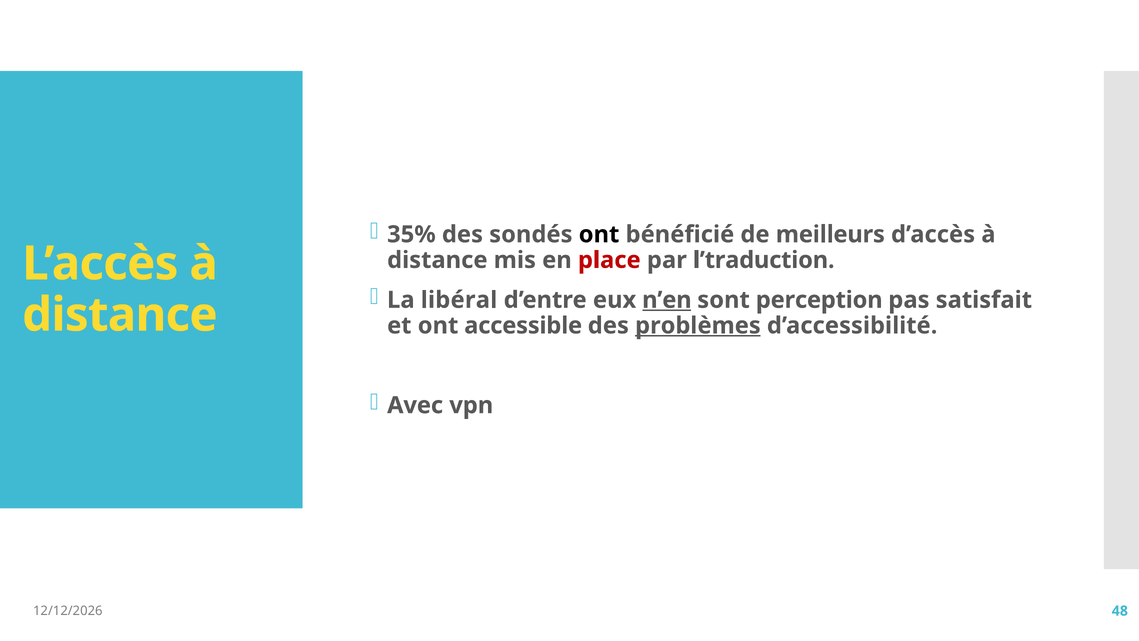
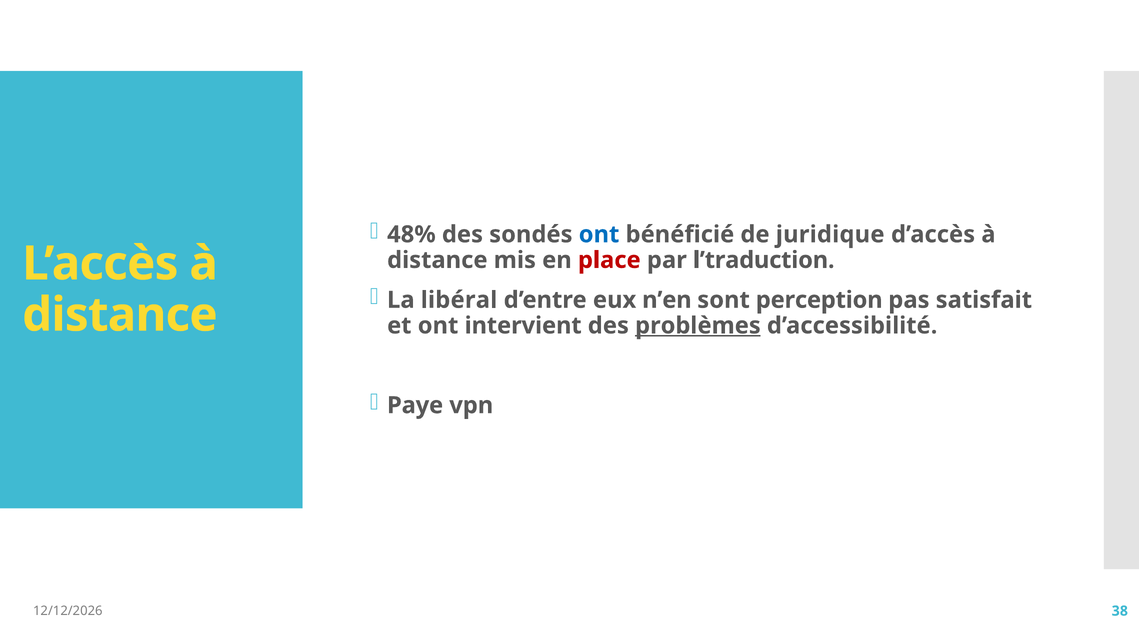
35%: 35% -> 48%
ont at (599, 234) colour: black -> blue
meilleurs: meilleurs -> juridique
n’en underline: present -> none
accessible: accessible -> intervient
Avec: Avec -> Paye
48: 48 -> 38
